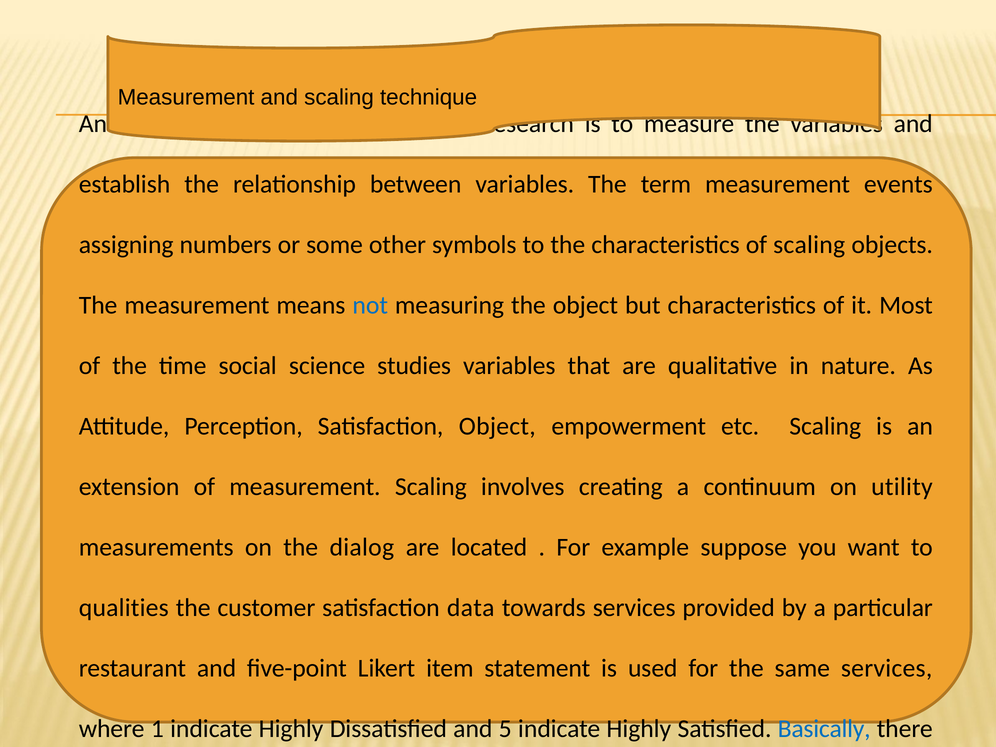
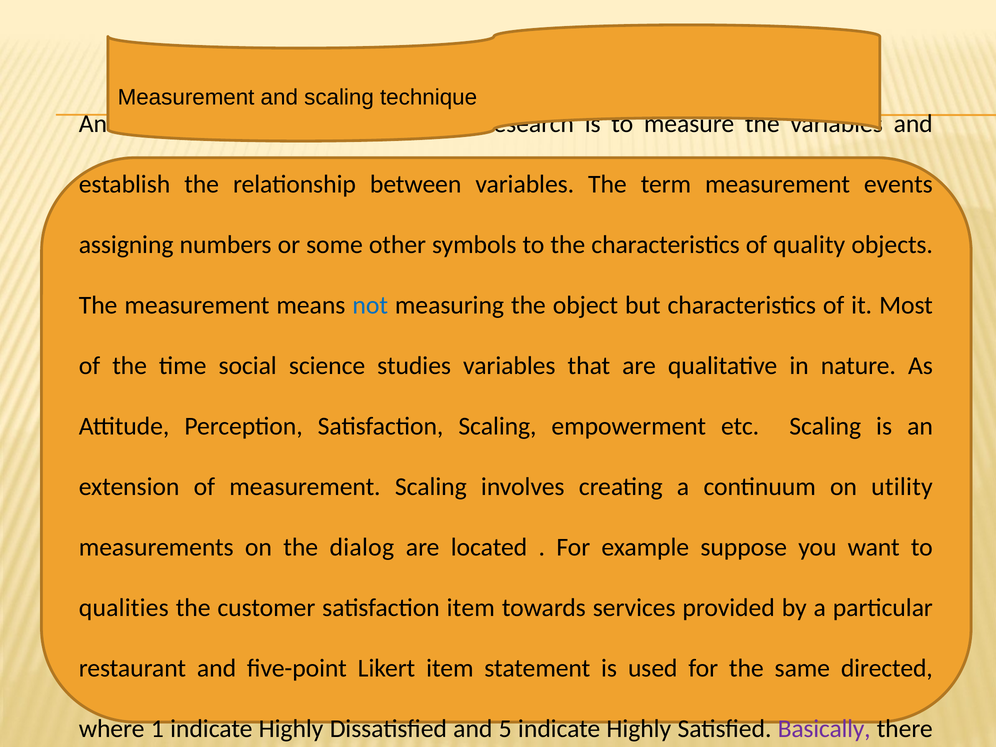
of scaling: scaling -> quality
Satisfaction Object: Object -> Scaling
satisfaction data: data -> item
same services: services -> directed
Basically colour: blue -> purple
